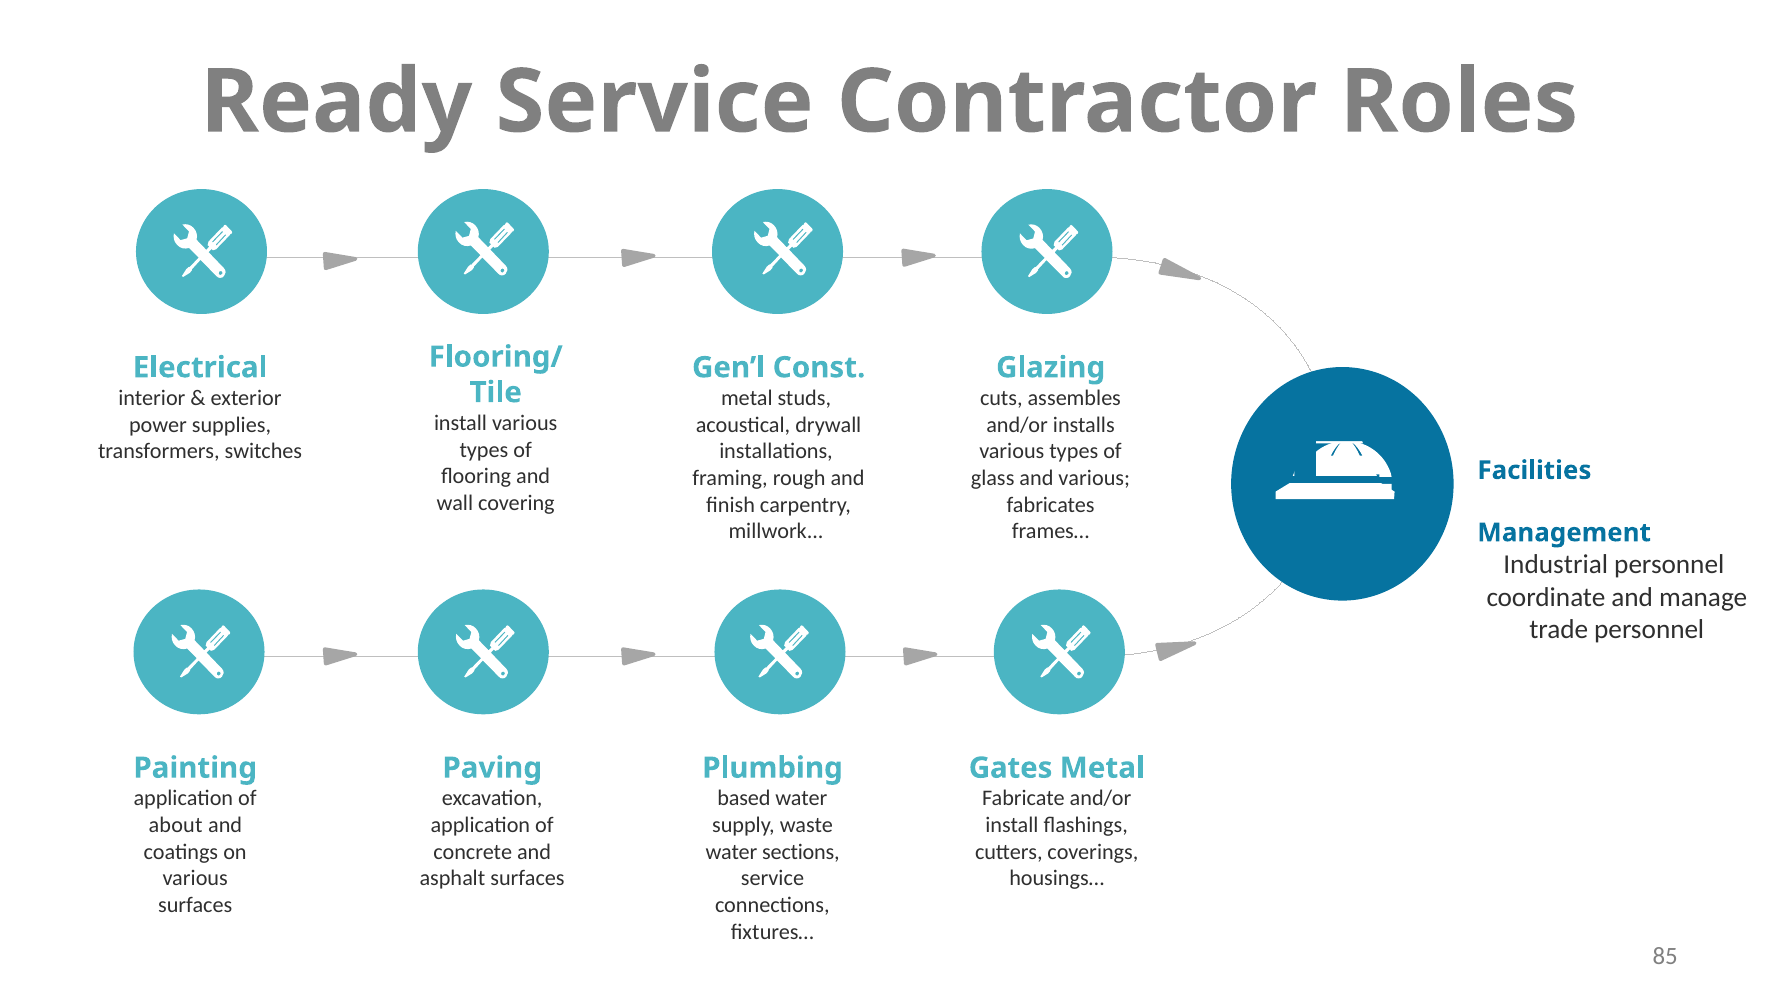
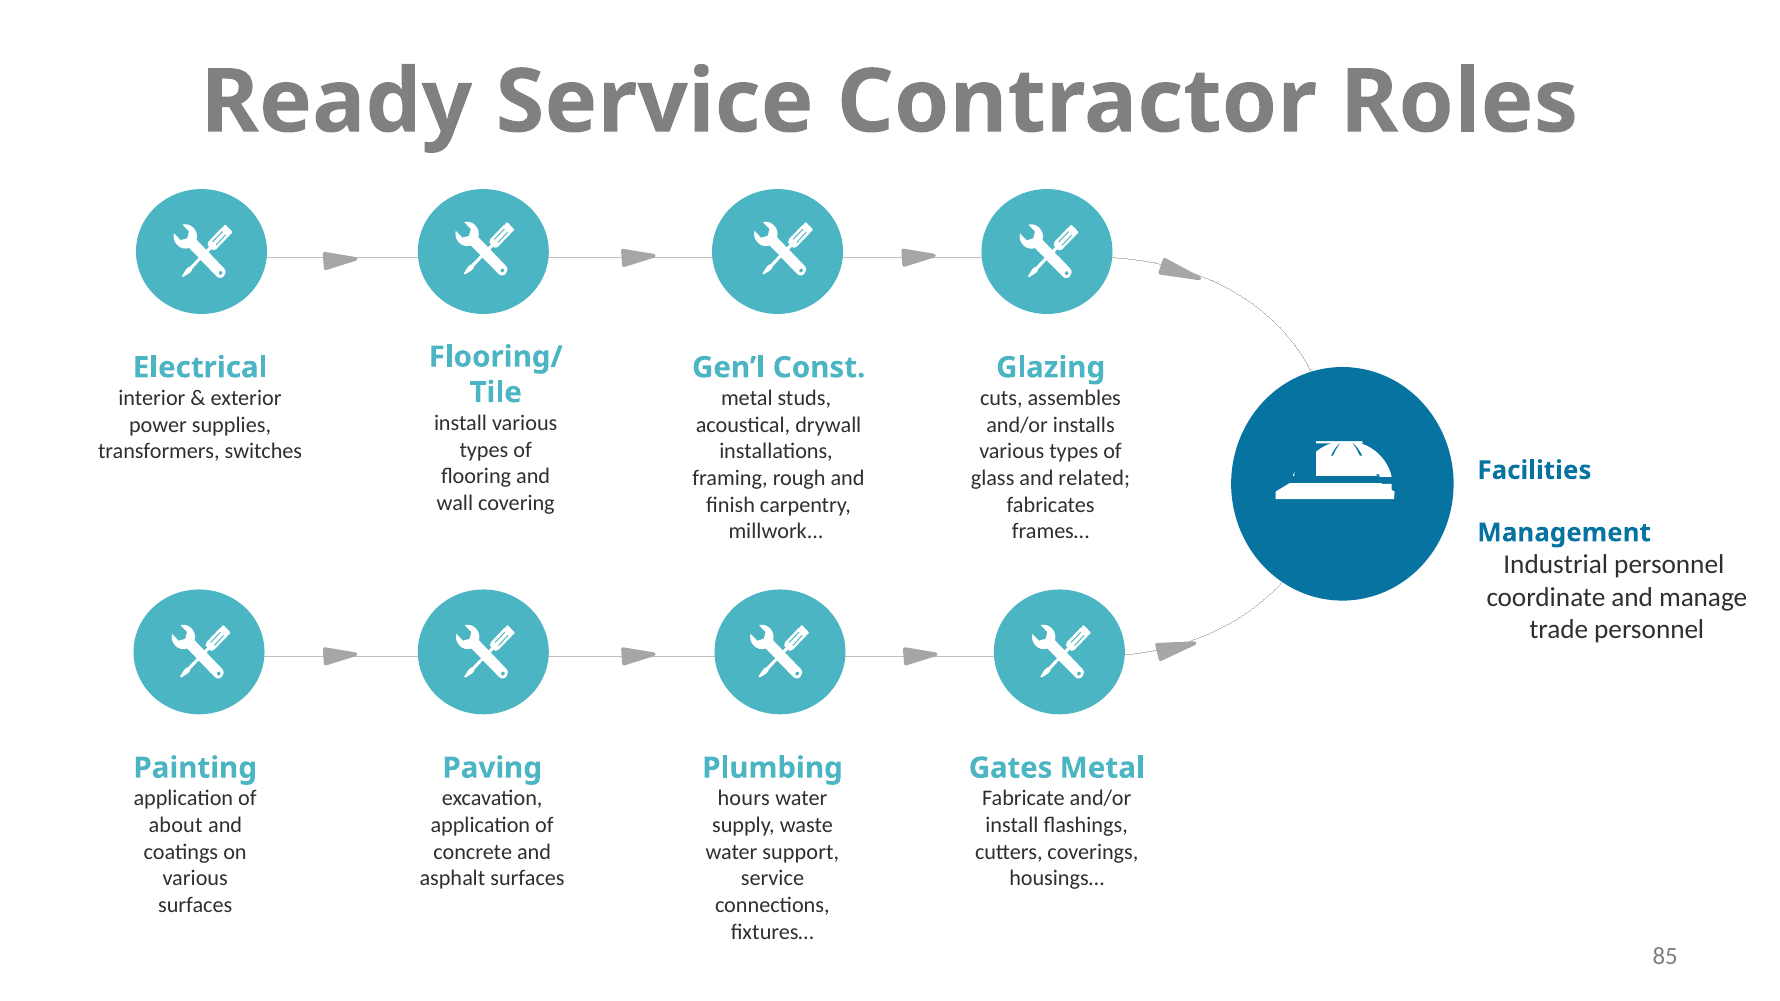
and various: various -> related
based: based -> hours
sections: sections -> support
